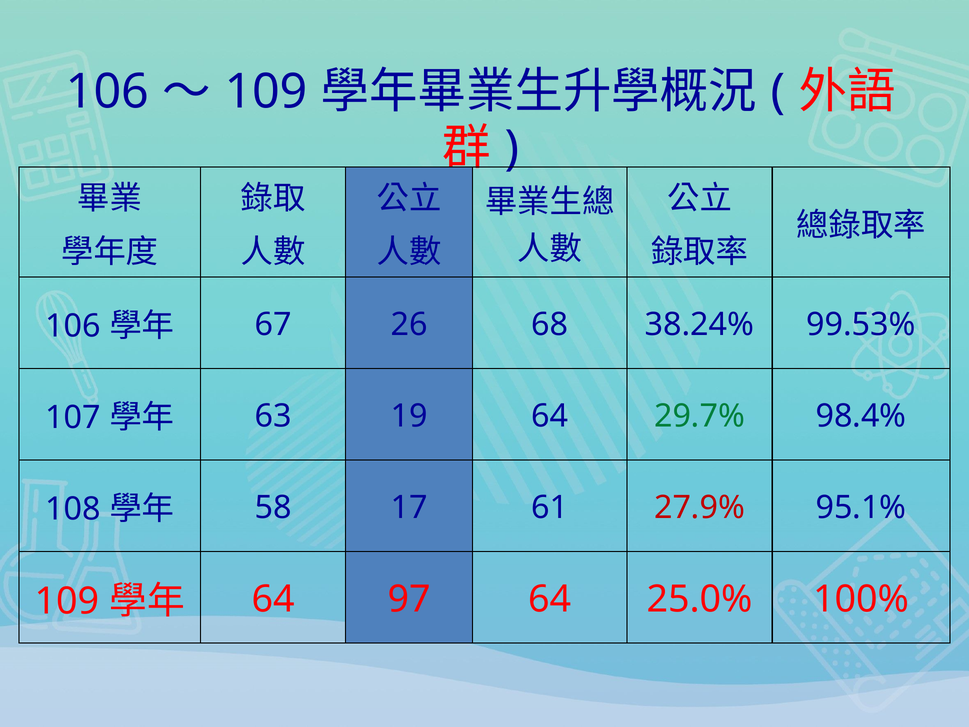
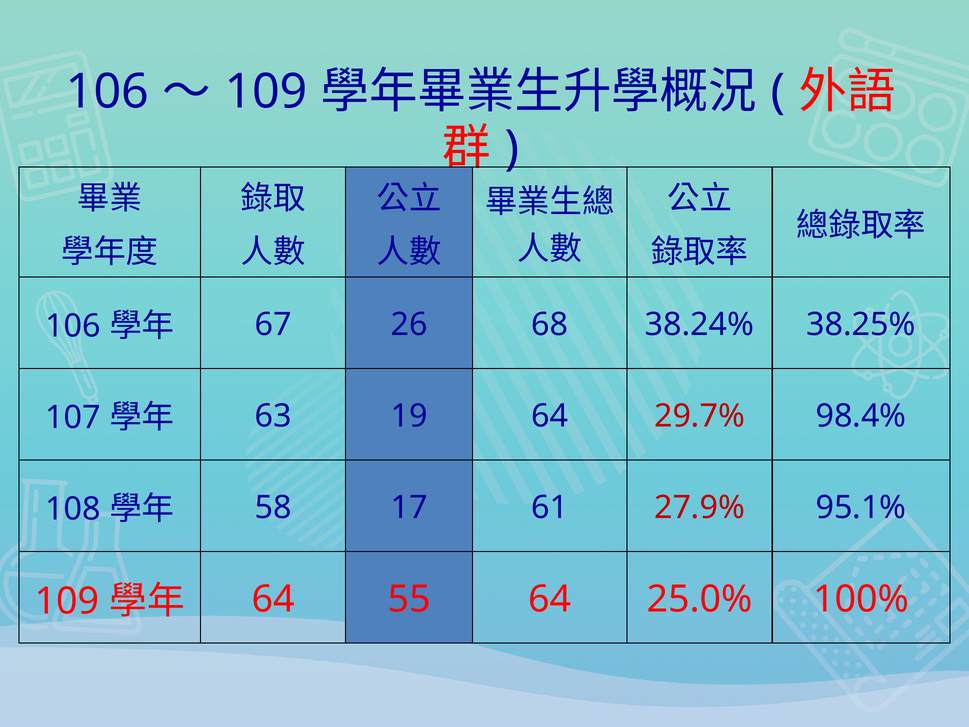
99.53%: 99.53% -> 38.25%
29.7% colour: green -> red
97: 97 -> 55
